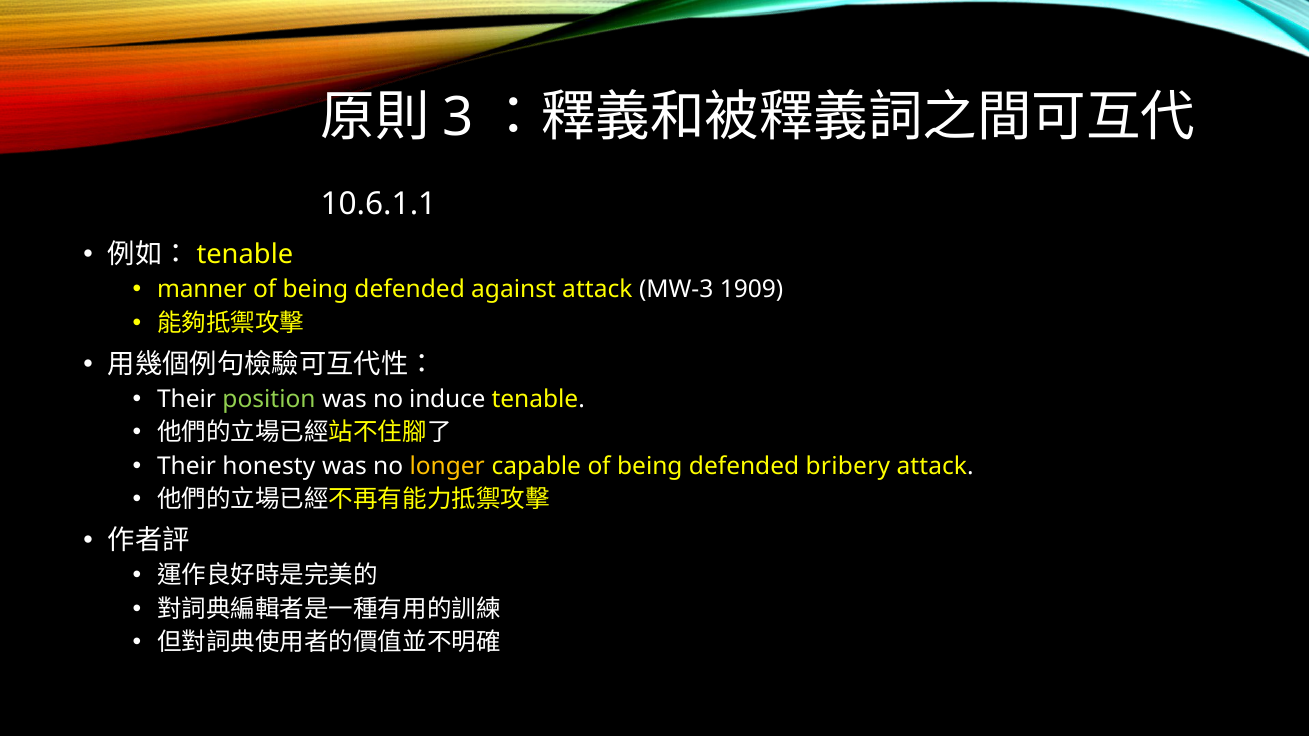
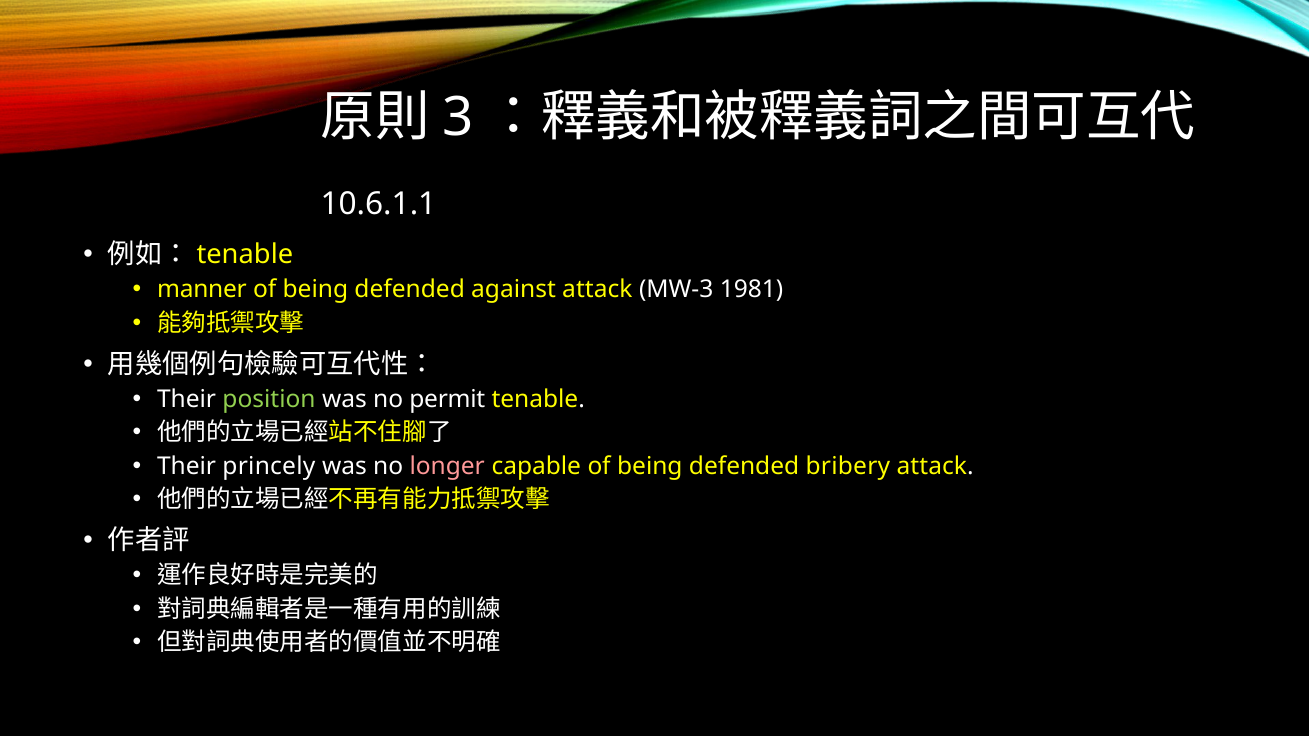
1909: 1909 -> 1981
induce: induce -> permit
honesty: honesty -> princely
longer colour: yellow -> pink
